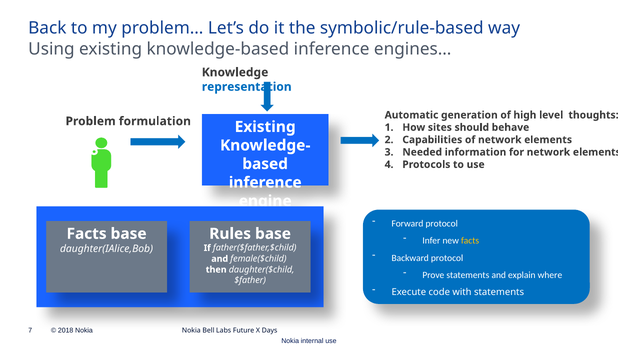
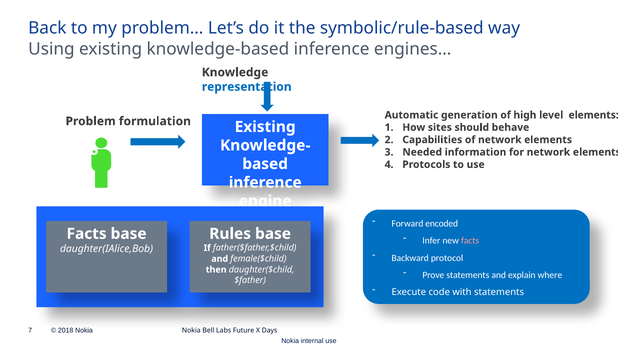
level thoughts: thoughts -> elements
Forward protocol: protocol -> encoded
facts at (470, 241) colour: yellow -> pink
